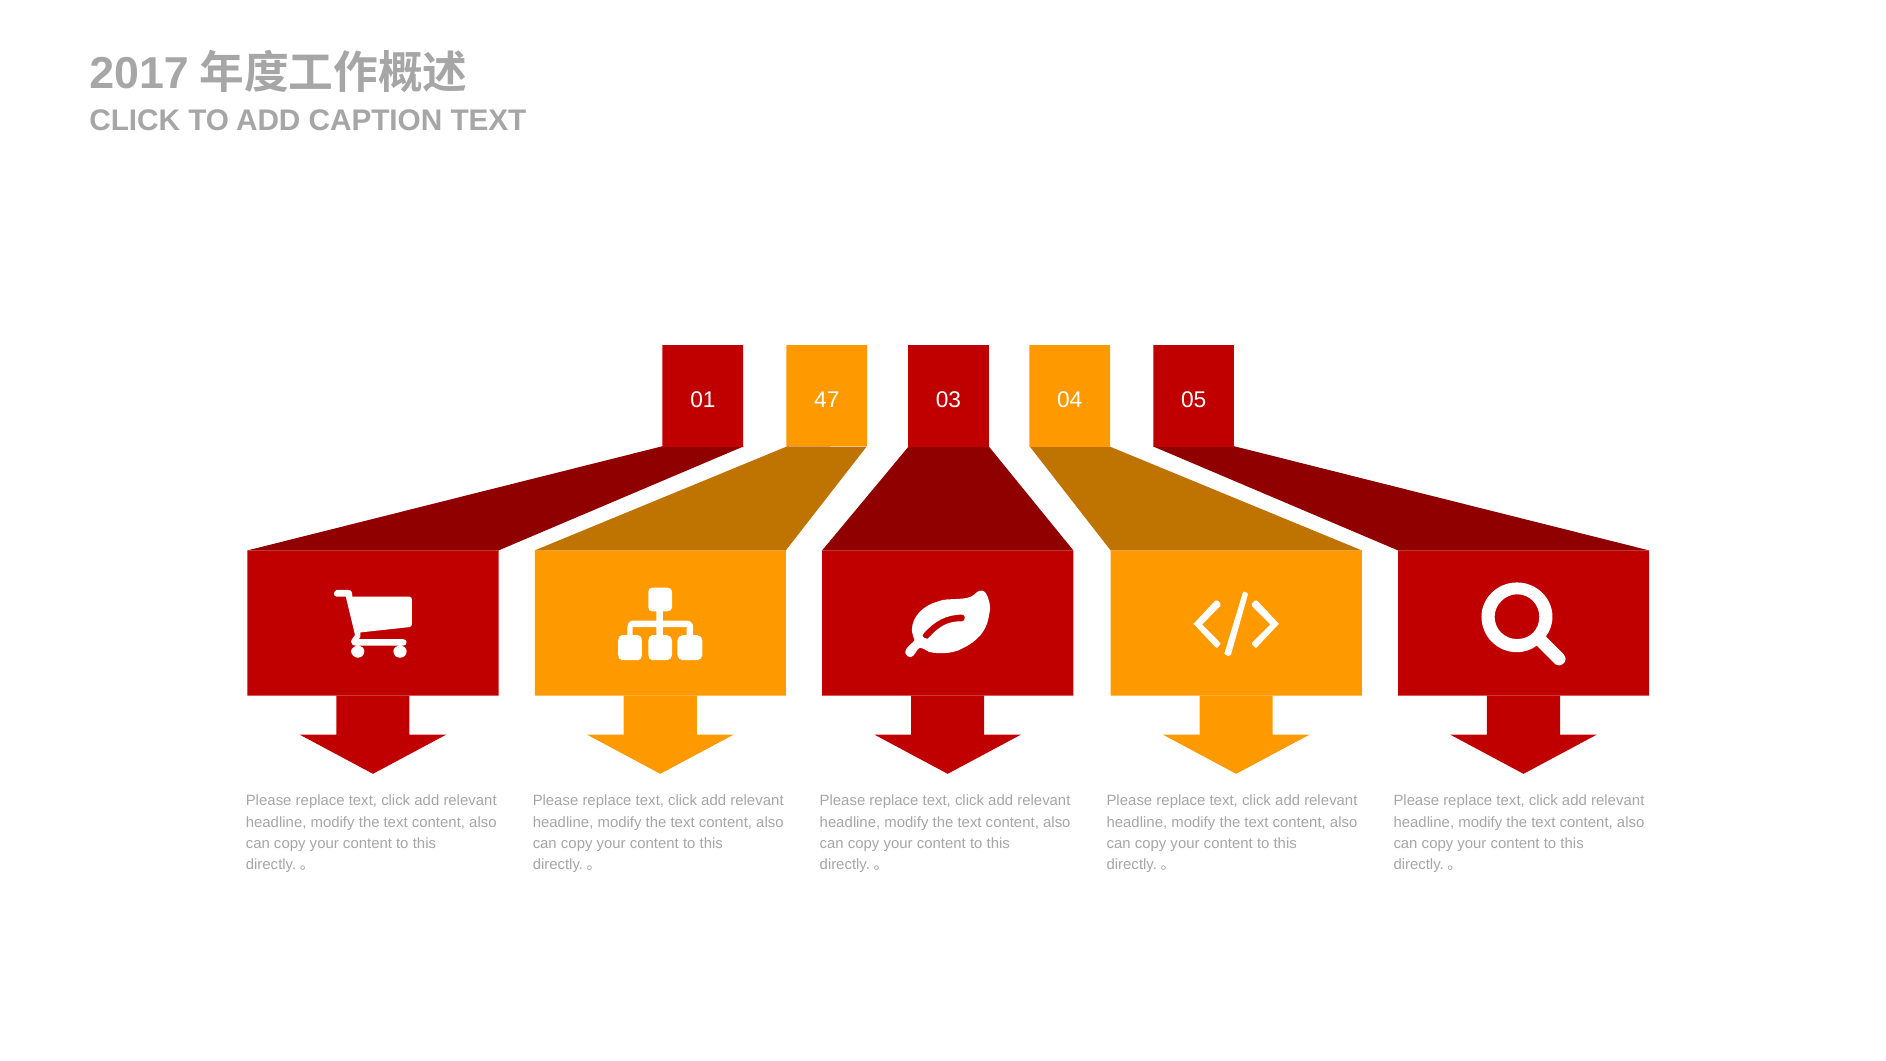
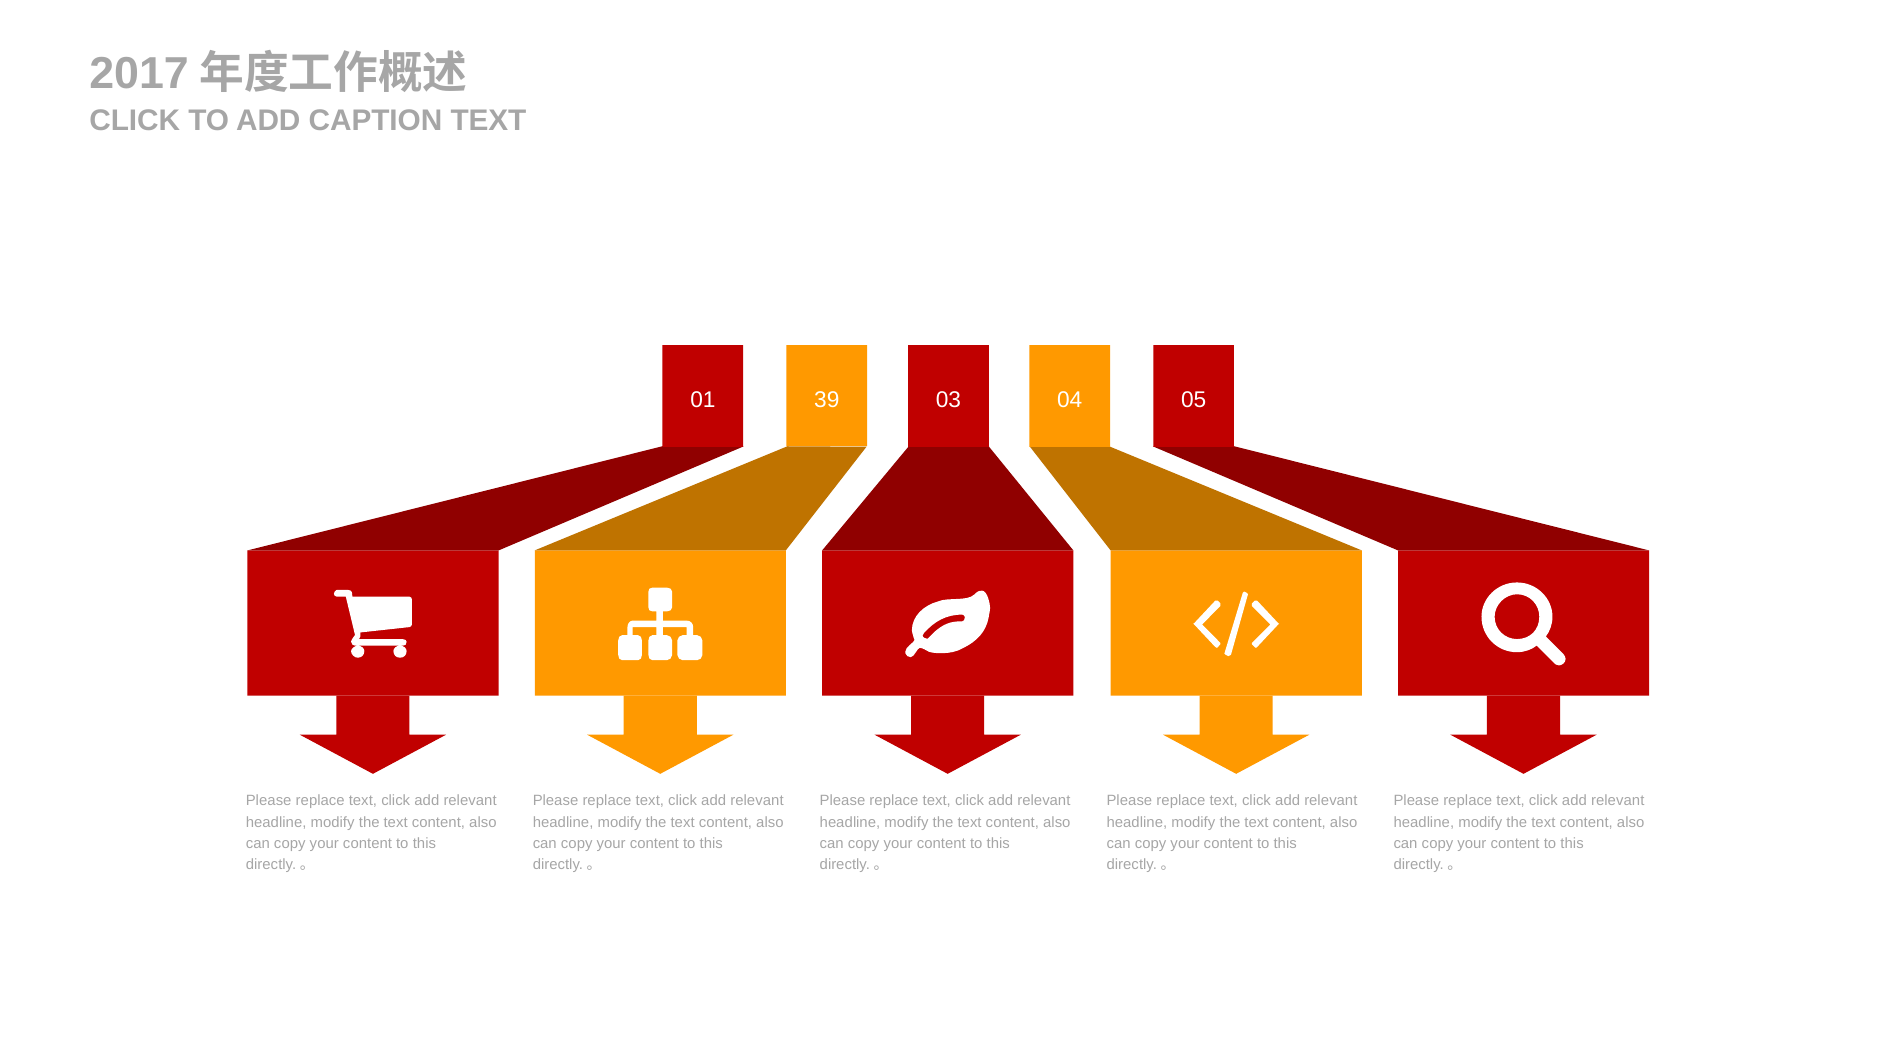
47: 47 -> 39
